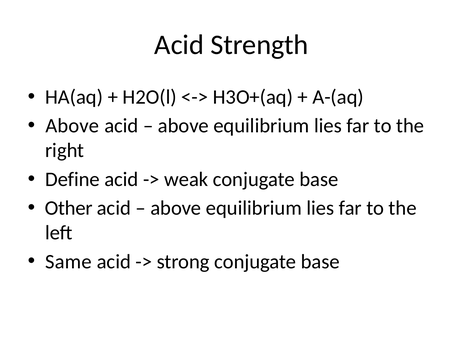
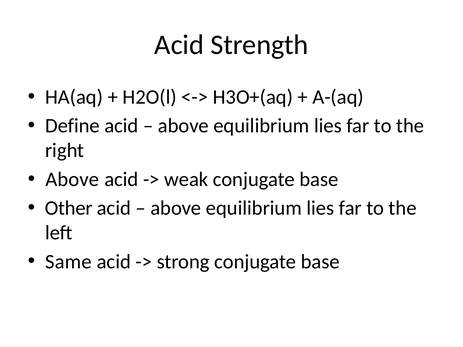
Above at (72, 126): Above -> Define
Define at (72, 179): Define -> Above
